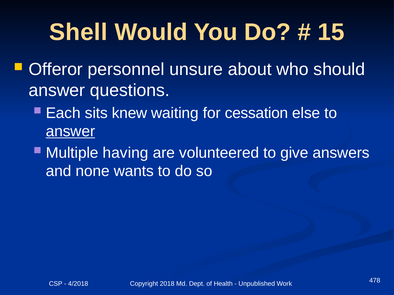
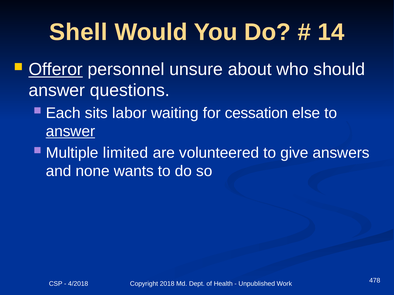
15: 15 -> 14
Offeror underline: none -> present
knew: knew -> labor
having: having -> limited
